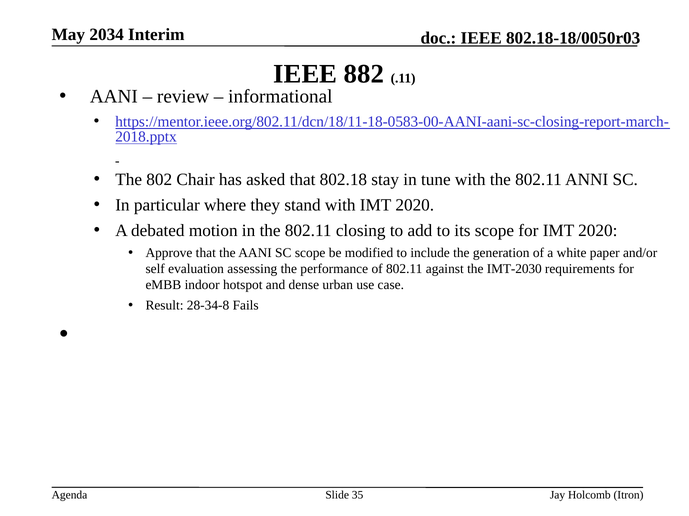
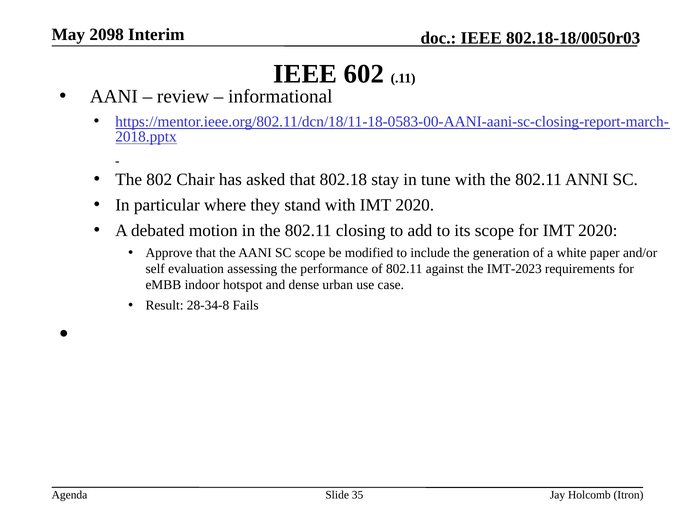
2034: 2034 -> 2098
882: 882 -> 602
IMT-2030: IMT-2030 -> IMT-2023
